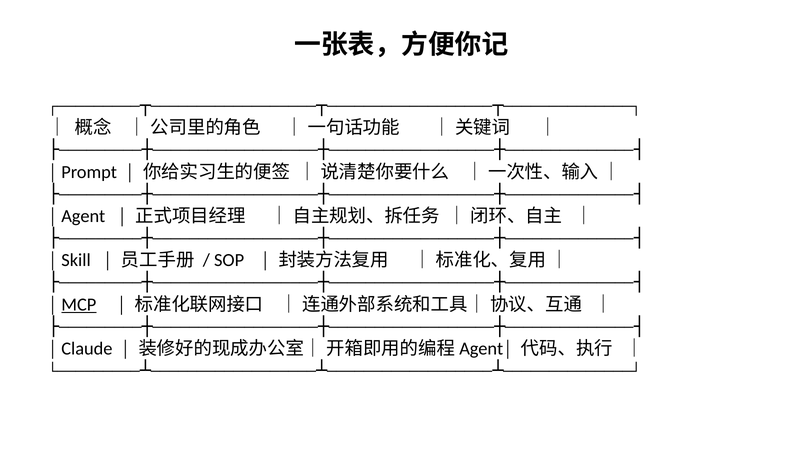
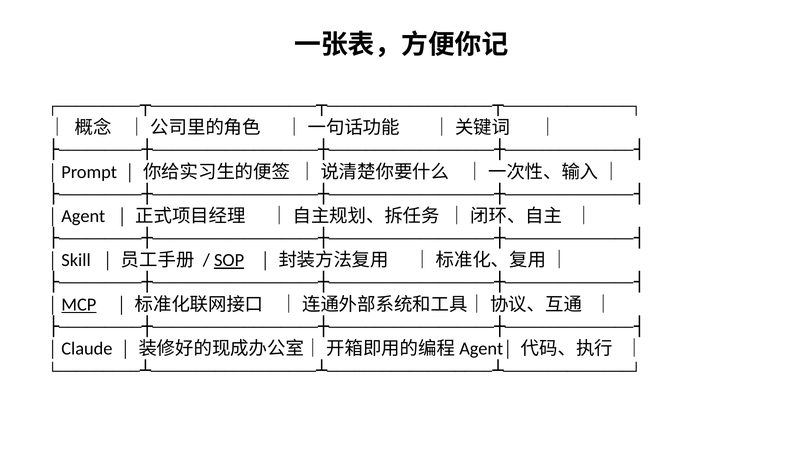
SOP underline: none -> present
